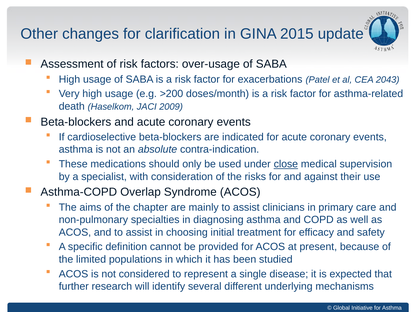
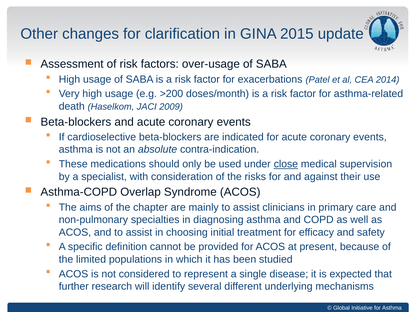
2043: 2043 -> 2014
